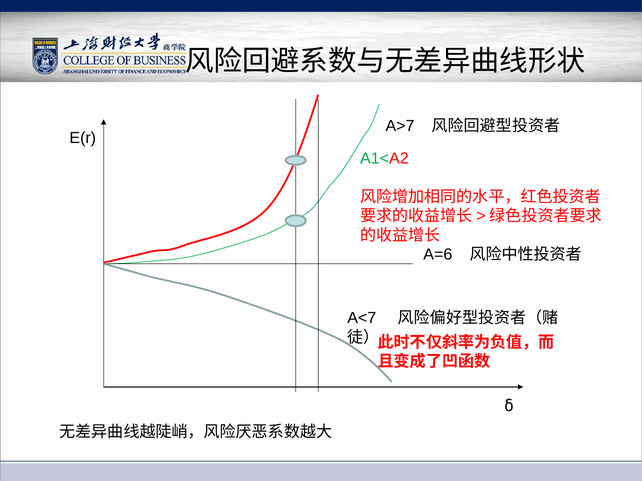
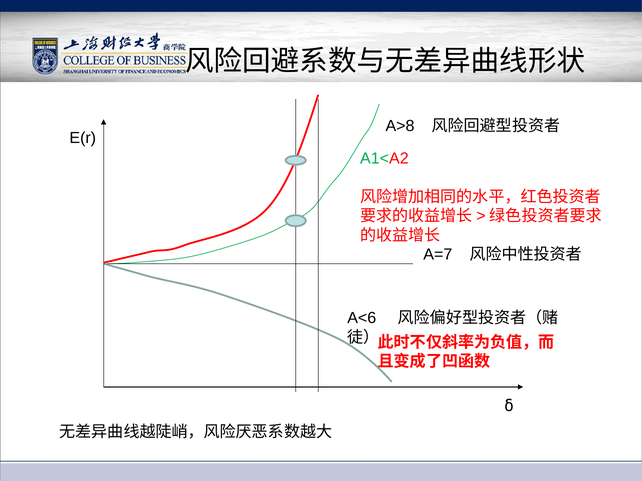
A>7: A>7 -> A>8
A=6: A=6 -> A=7
A<7: A<7 -> A<6
